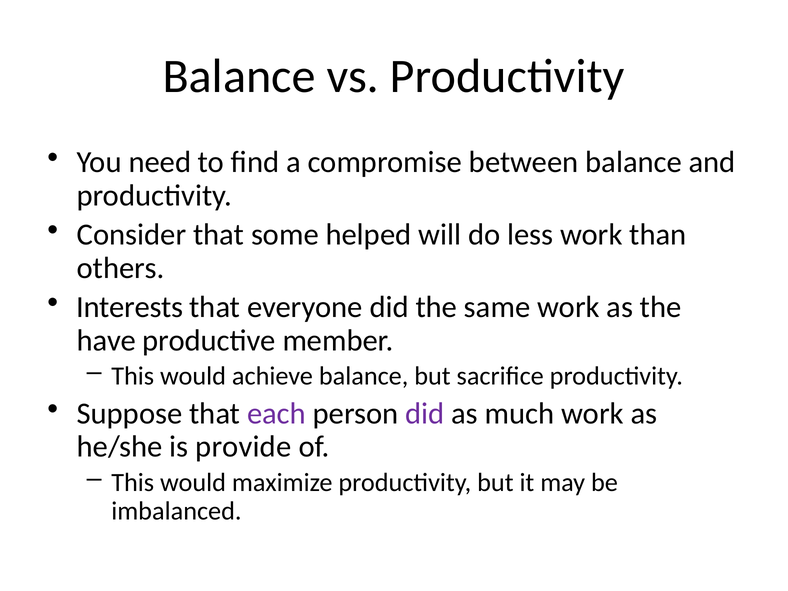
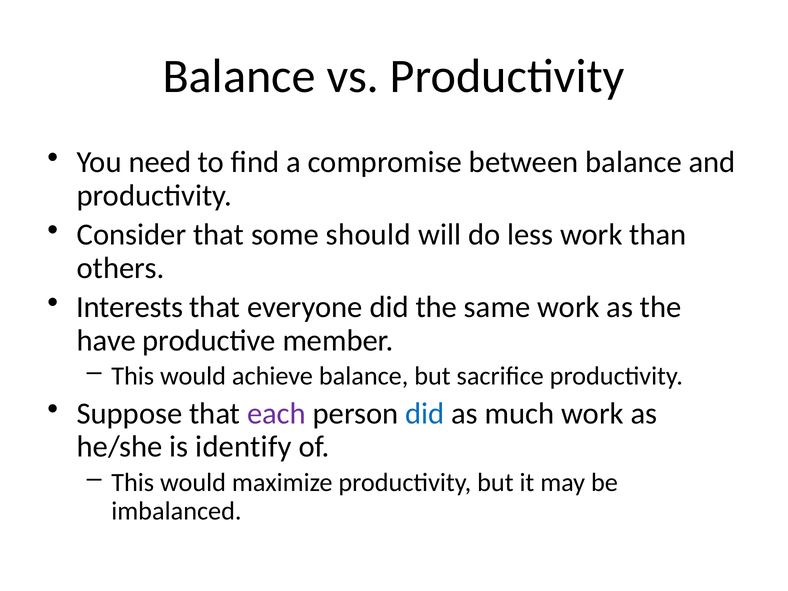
helped: helped -> should
did at (425, 414) colour: purple -> blue
provide: provide -> identify
